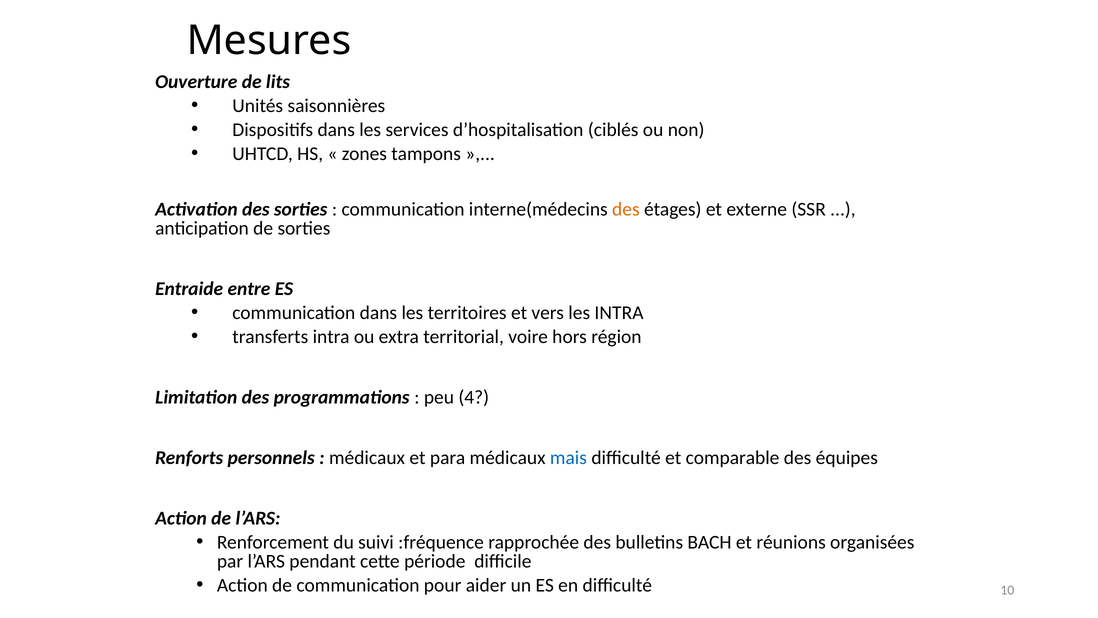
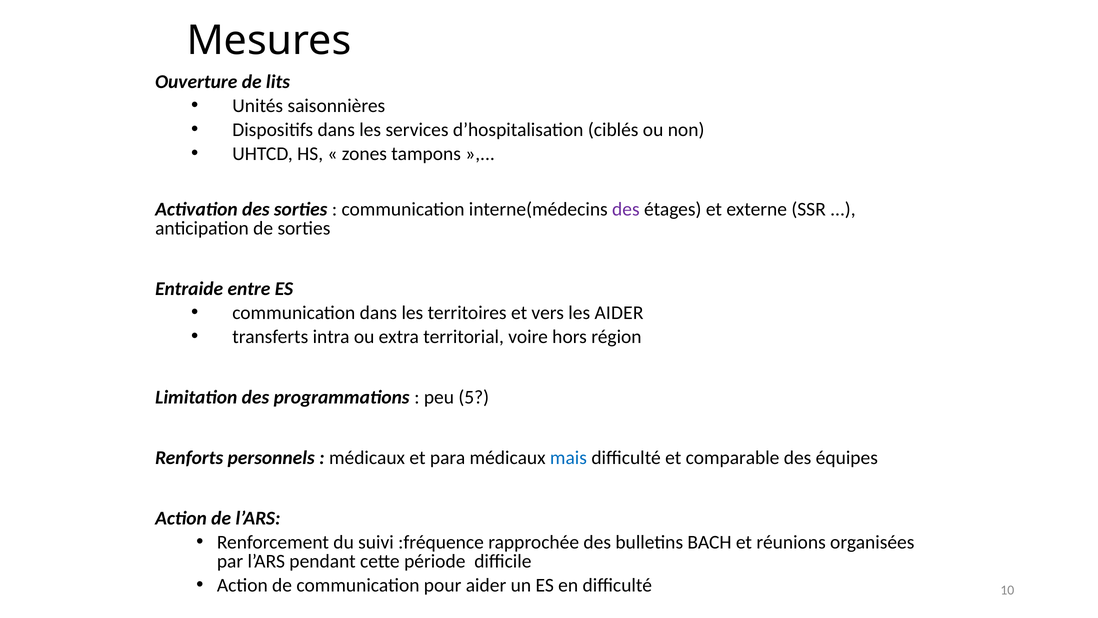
des at (626, 209) colour: orange -> purple
les INTRA: INTRA -> AIDER
4: 4 -> 5
